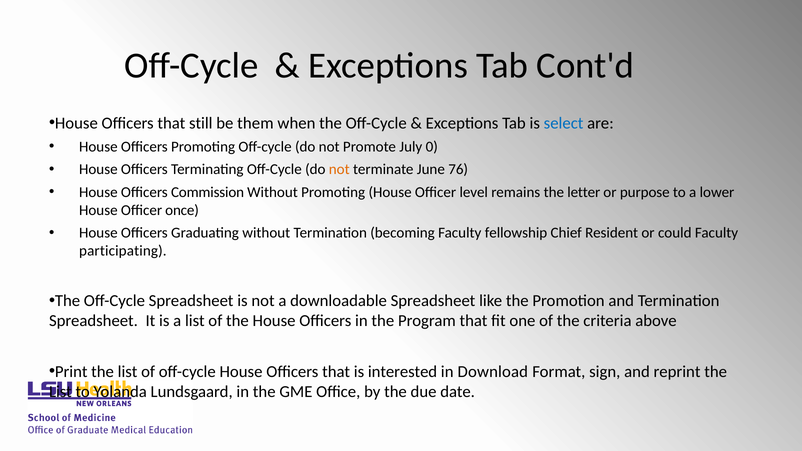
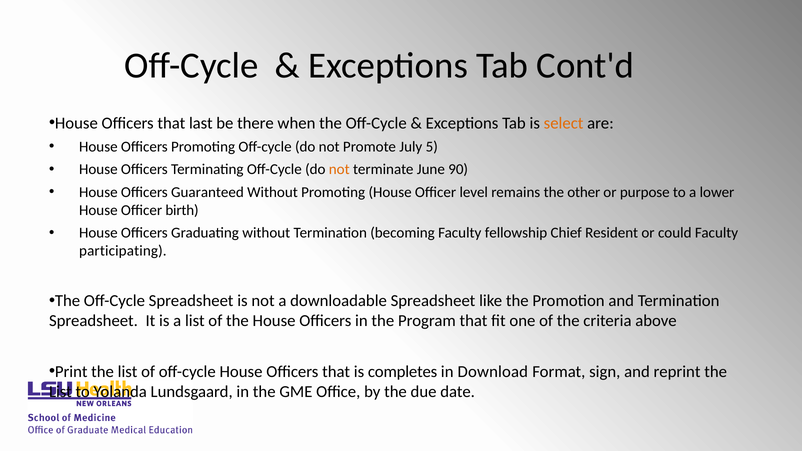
still: still -> last
them: them -> there
select colour: blue -> orange
0: 0 -> 5
76: 76 -> 90
Commission: Commission -> Guaranteed
letter: letter -> other
once: once -> birth
interested: interested -> completes
